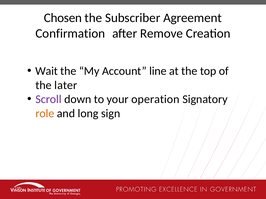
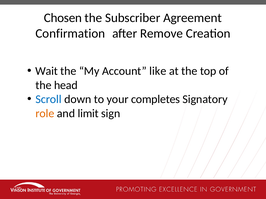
line: line -> like
later: later -> head
Scroll colour: purple -> blue
operation: operation -> completes
long: long -> limit
